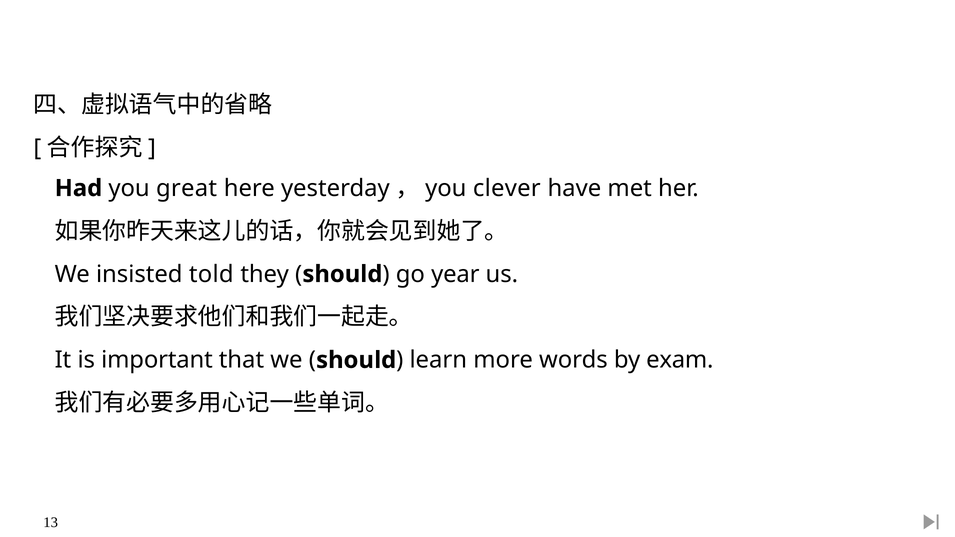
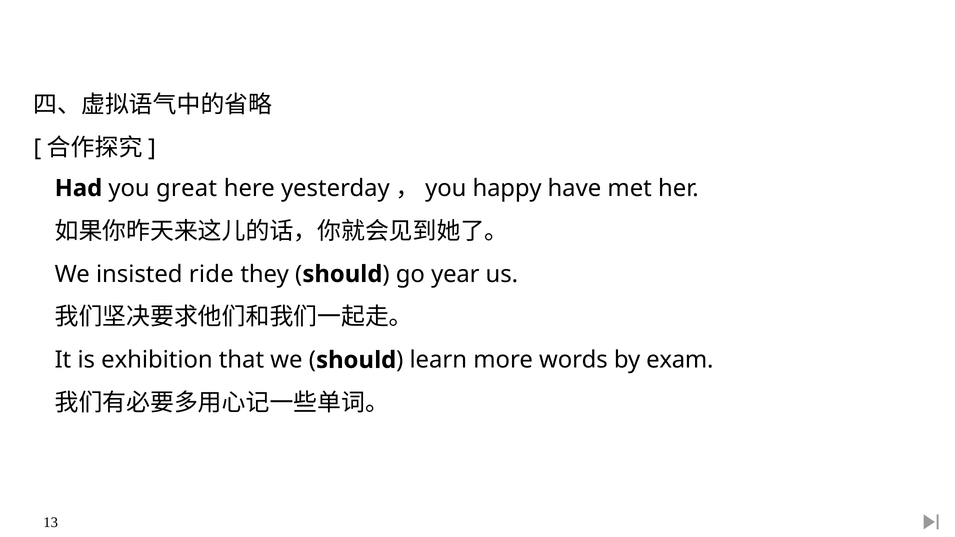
clever: clever -> happy
told: told -> ride
important: important -> exhibition
